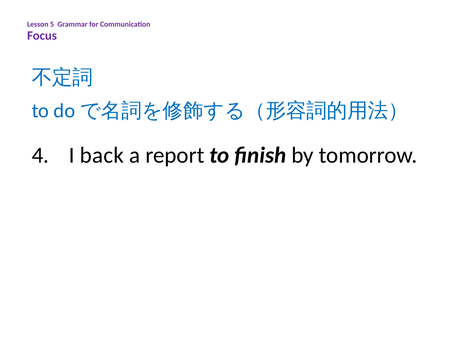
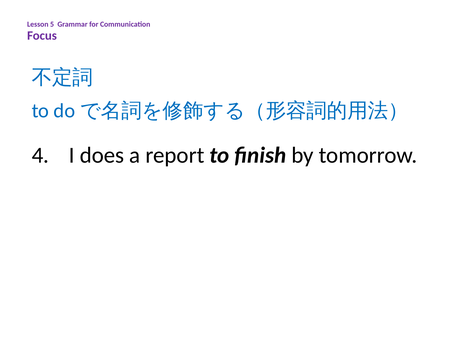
back: back -> does
